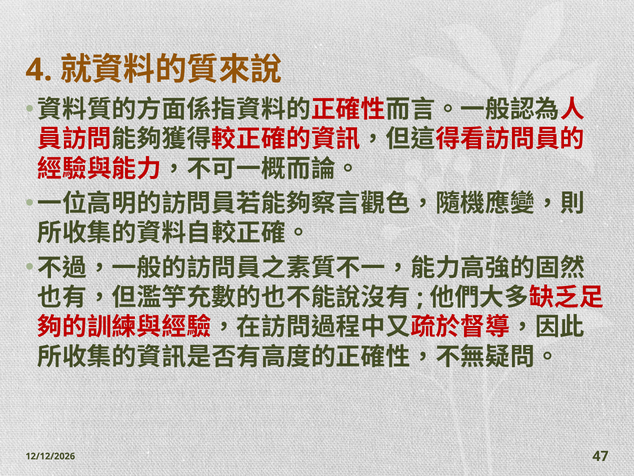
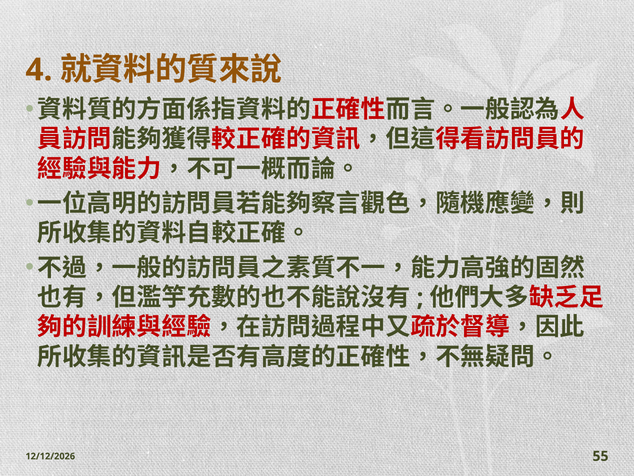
47: 47 -> 55
